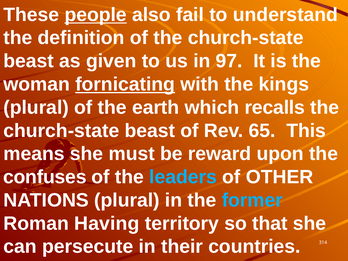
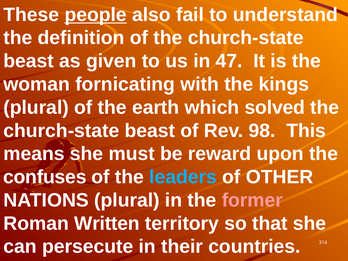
97: 97 -> 47
fornicating underline: present -> none
recalls: recalls -> solved
65: 65 -> 98
former colour: light blue -> pink
Having: Having -> Written
